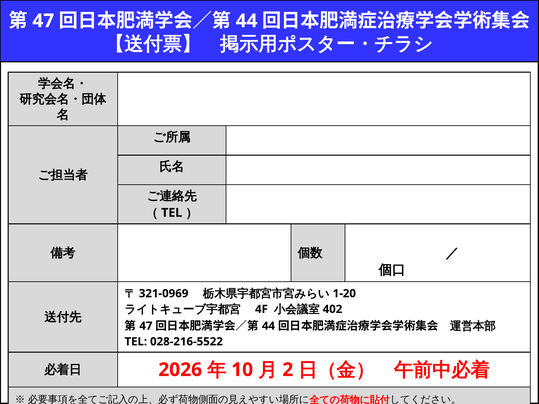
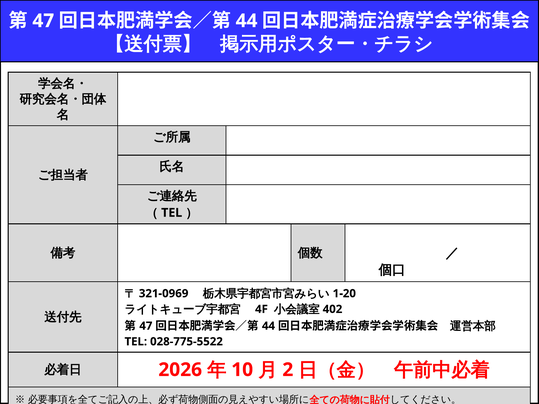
028-216-5522: 028-216-5522 -> 028-775-5522
